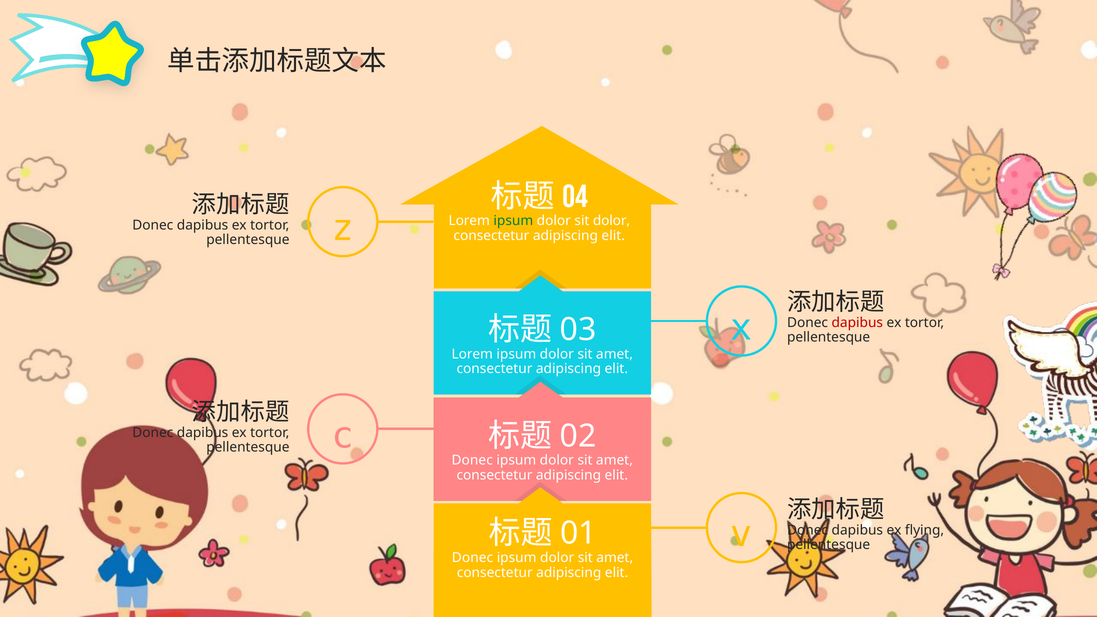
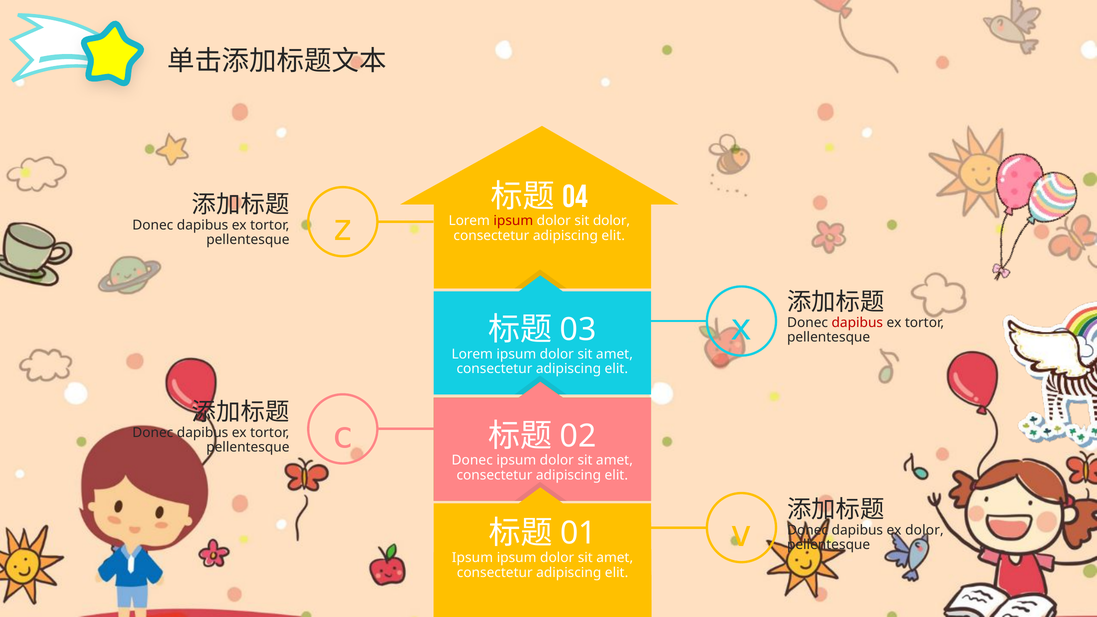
ipsum at (513, 221) colour: green -> red
ex flying: flying -> dolor
Donec at (472, 558): Donec -> Ipsum
